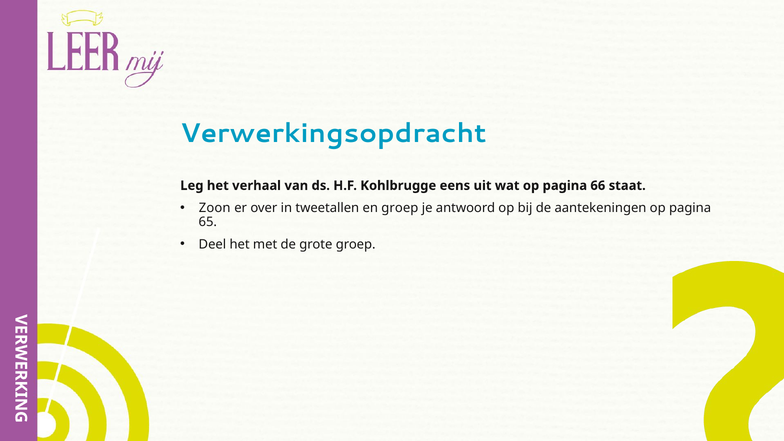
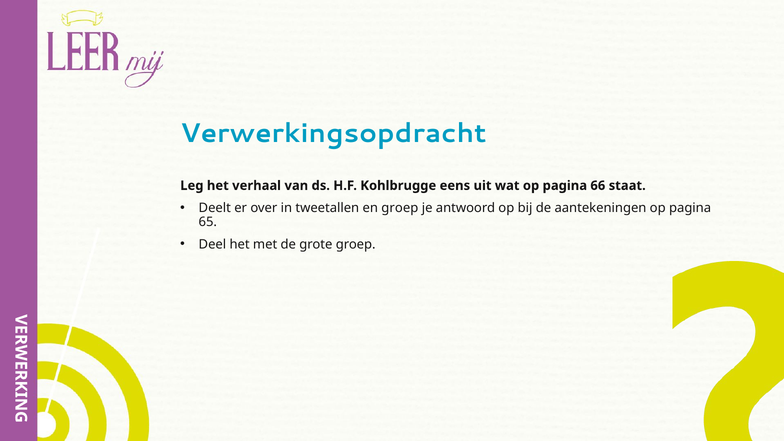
Zoon: Zoon -> Deelt
